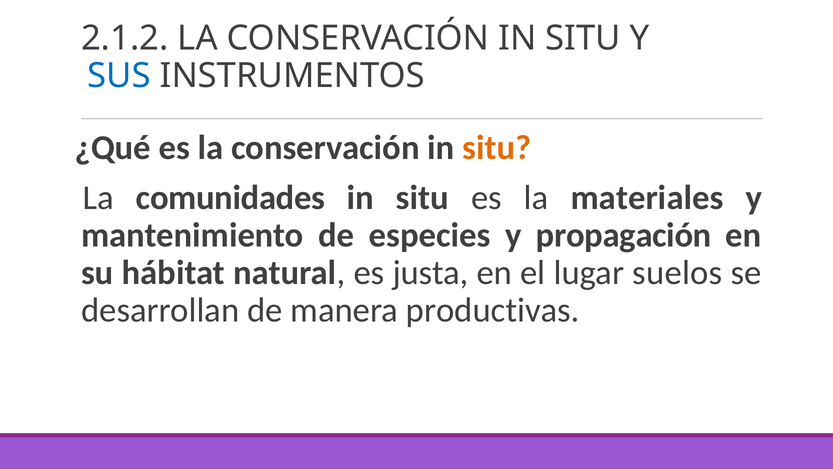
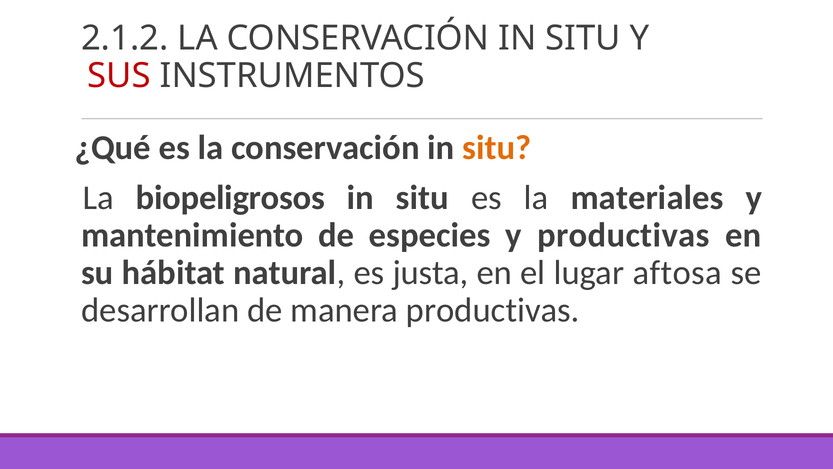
SUS colour: blue -> red
comunidades: comunidades -> biopeligrosos
y propagación: propagación -> productivas
suelos: suelos -> aftosa
